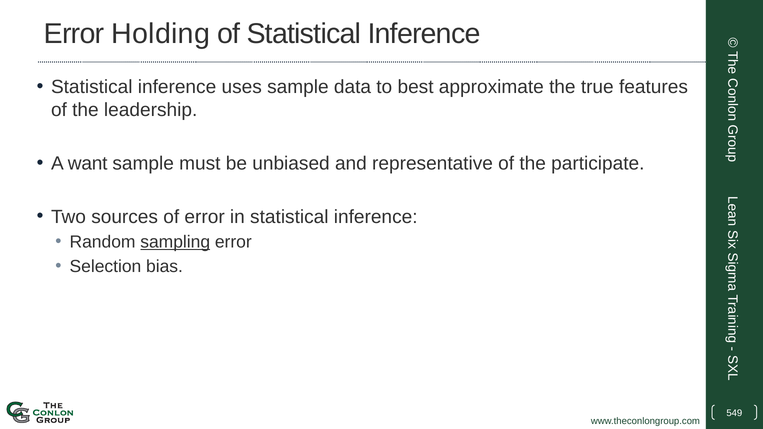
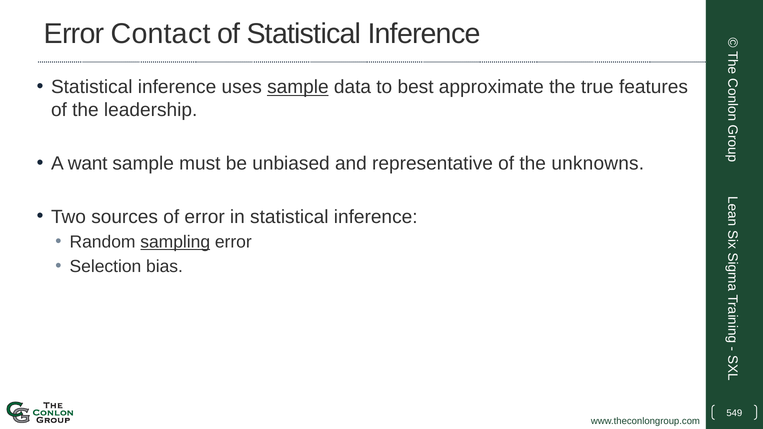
Holding: Holding -> Contact
sample at (298, 87) underline: none -> present
participate: participate -> unknowns
